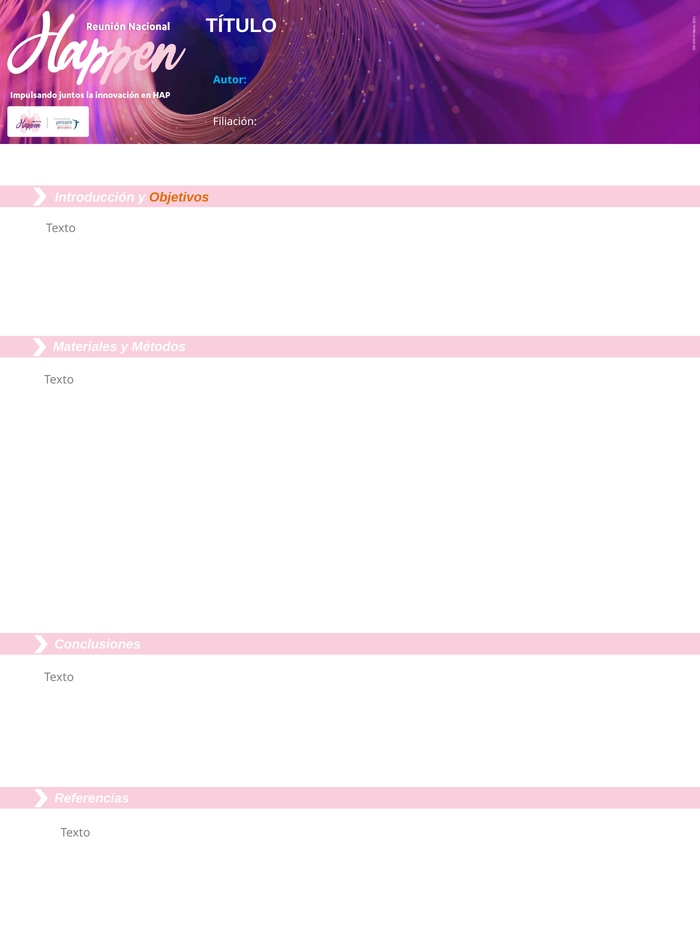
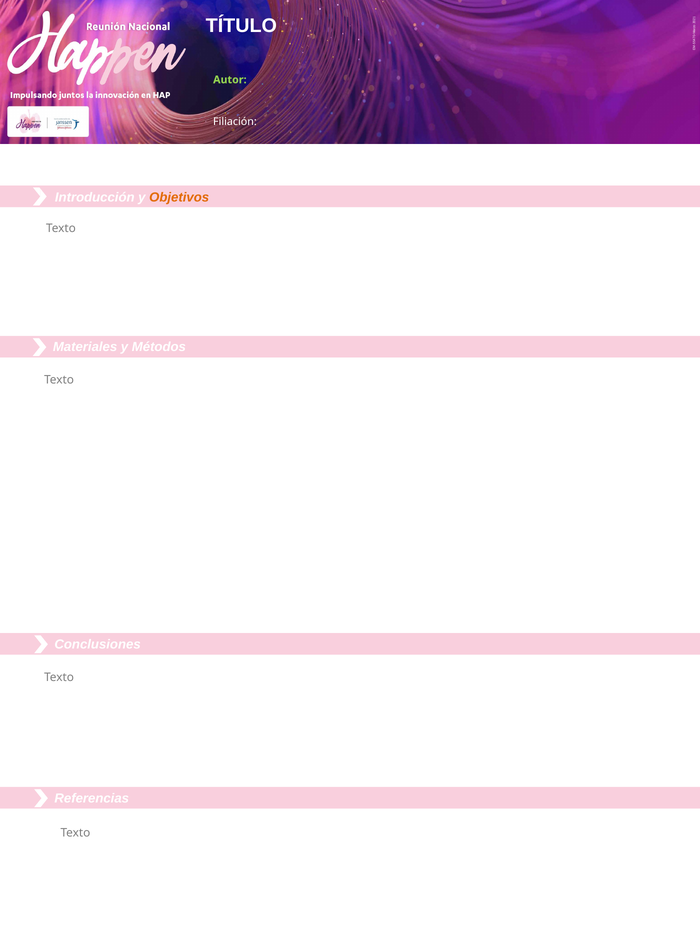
Autor colour: light blue -> light green
